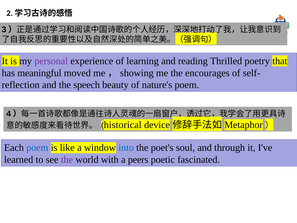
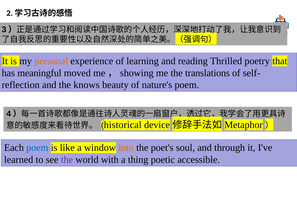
personal colour: purple -> orange
encourages: encourages -> translations
speech: speech -> knows
into colour: blue -> orange
peers: peers -> thing
fascinated: fascinated -> accessible
